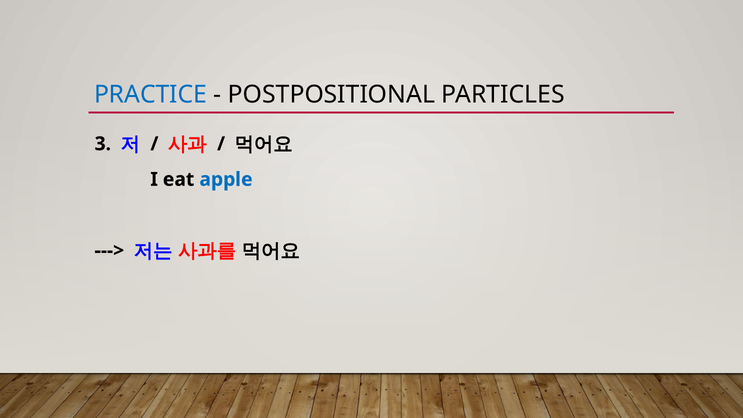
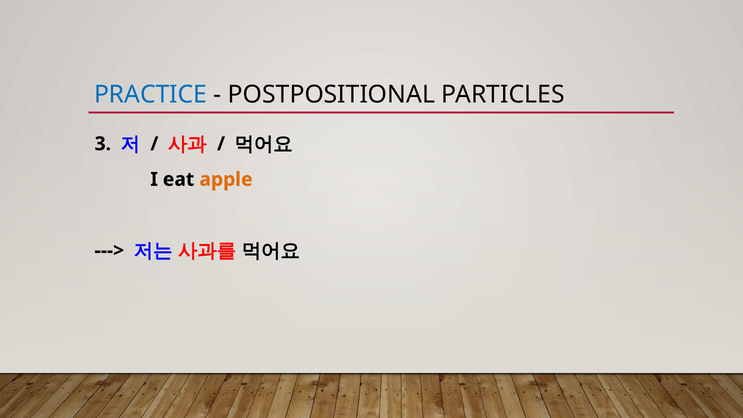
apple colour: blue -> orange
